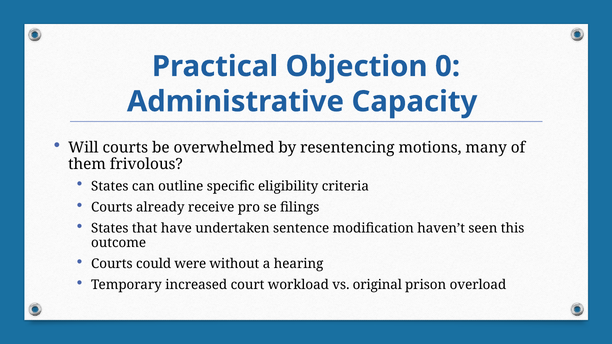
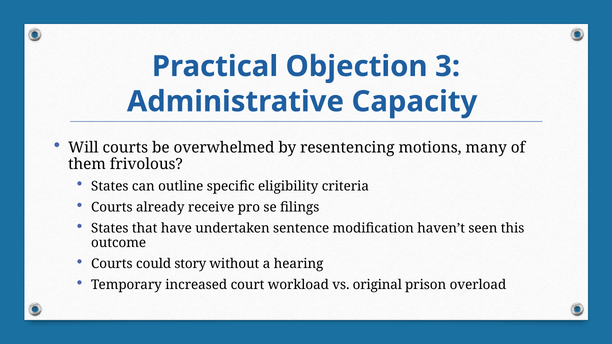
0: 0 -> 3
were: were -> story
